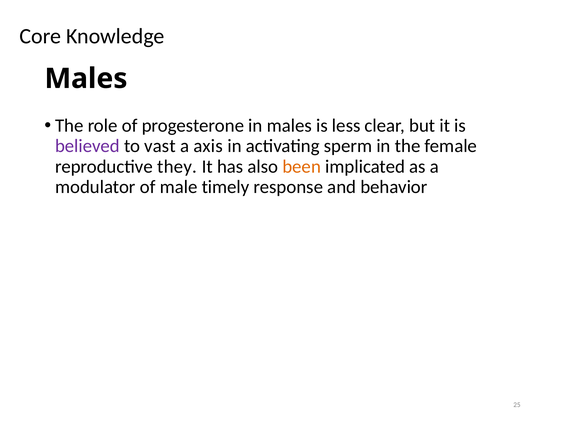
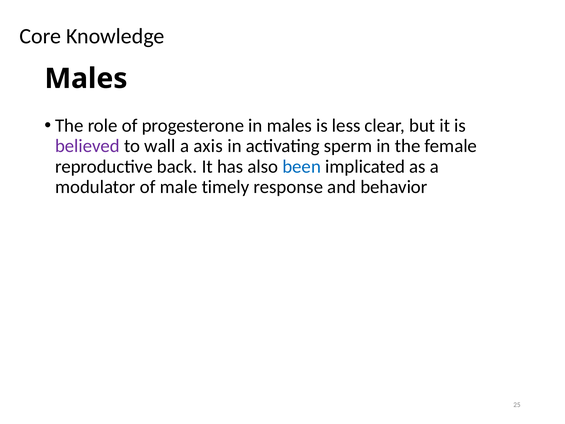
vast: vast -> wall
they: they -> back
been colour: orange -> blue
